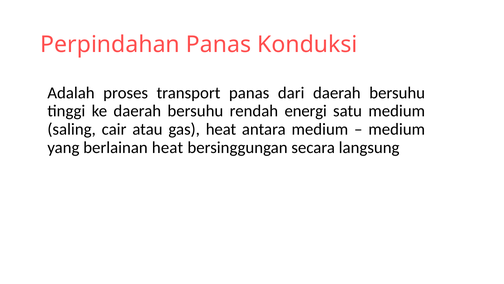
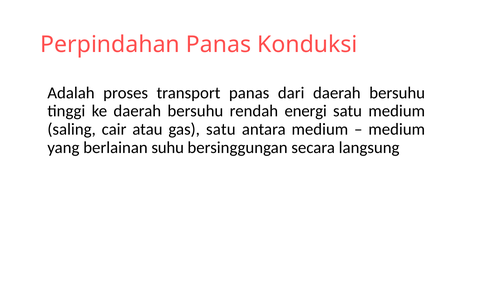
gas heat: heat -> satu
berlainan heat: heat -> suhu
